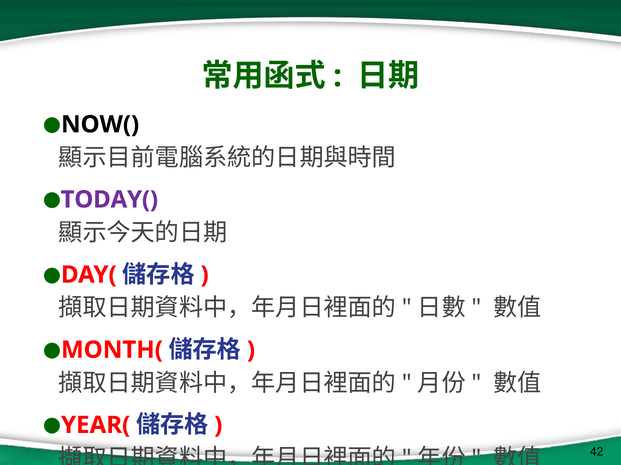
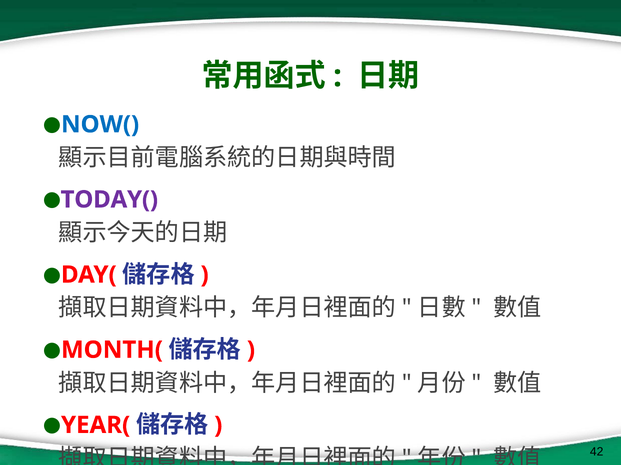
NOW( colour: black -> blue
